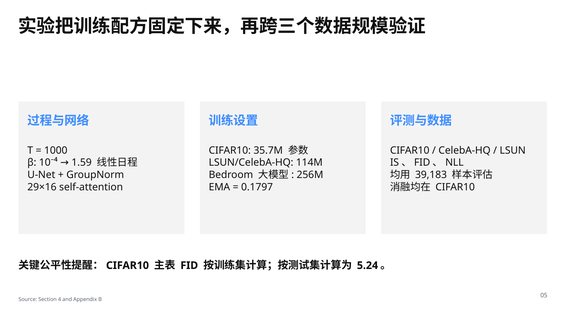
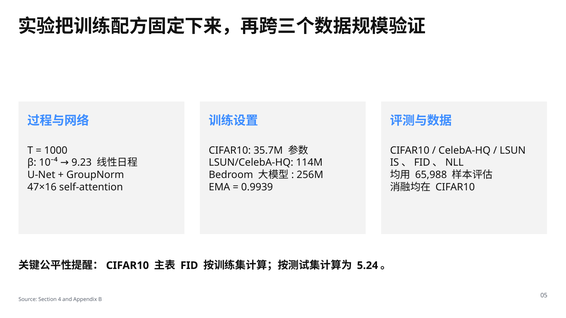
1.59: 1.59 -> 9.23
39,183: 39,183 -> 65,988
29×16: 29×16 -> 47×16
0.1797: 0.1797 -> 0.9939
